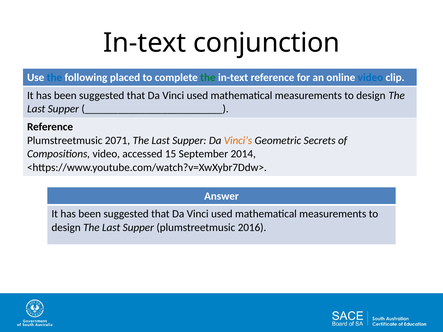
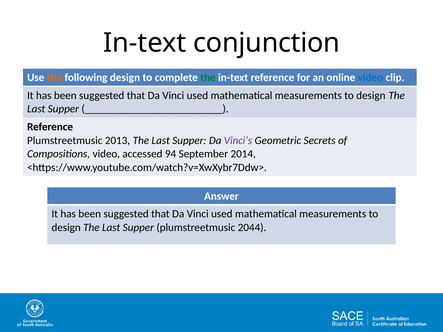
the at (54, 78) colour: blue -> orange
following placed: placed -> design
2071: 2071 -> 2013
Vinci’s colour: orange -> purple
15: 15 -> 94
2016: 2016 -> 2044
